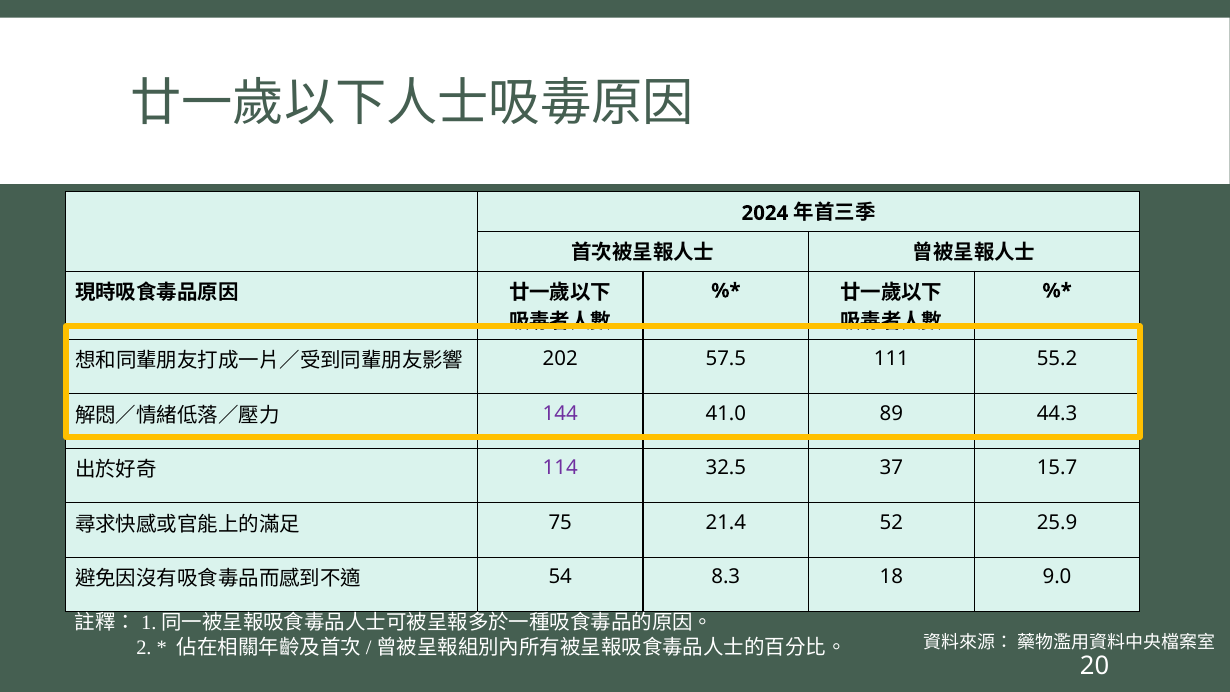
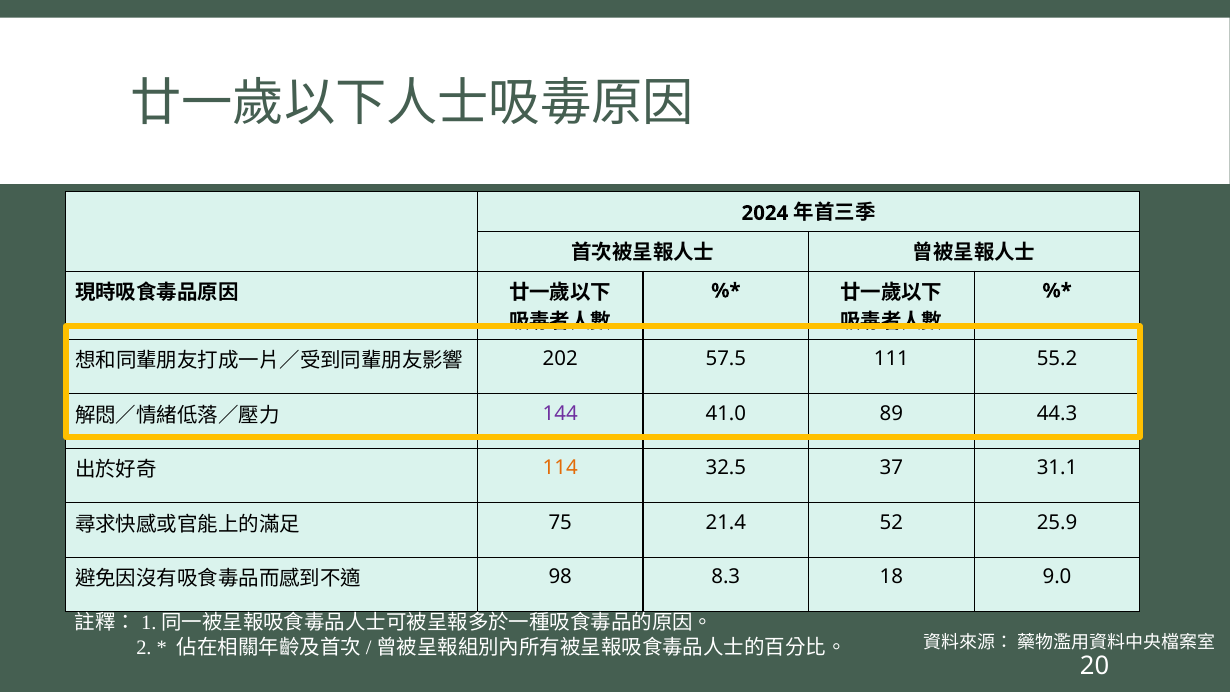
114 colour: purple -> orange
15.7: 15.7 -> 31.1
54: 54 -> 98
